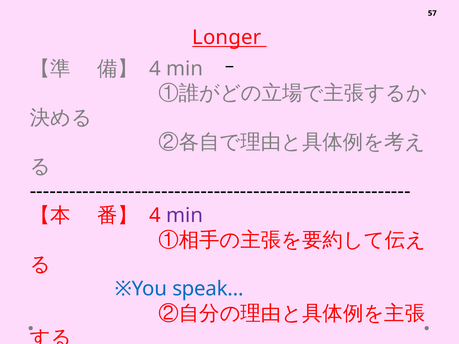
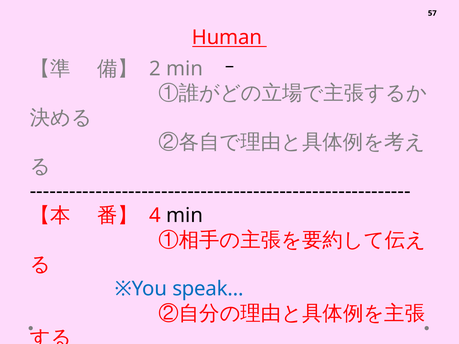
Longer: Longer -> Human
4 at (155, 69): 4 -> 2
min at (185, 216) colour: purple -> black
